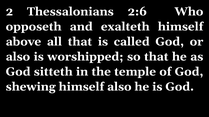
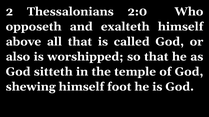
2:6: 2:6 -> 2:0
himself also: also -> foot
